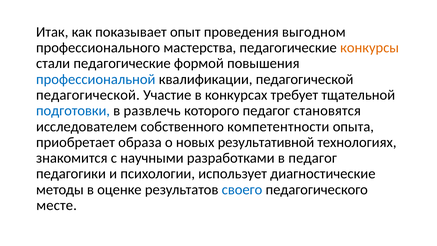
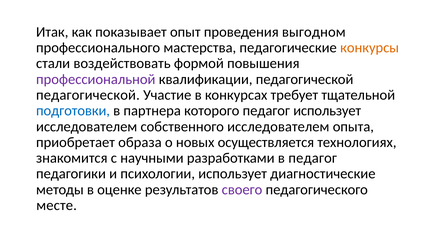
стали педагогические: педагогические -> воздействовать
профессиональной colour: blue -> purple
развлечь: развлечь -> партнера
педагог становятся: становятся -> использует
собственного компетентности: компетентности -> исследователем
результативной: результативной -> осуществляется
своего colour: blue -> purple
